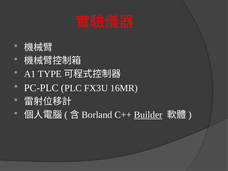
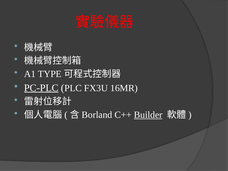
PC-PLC underline: none -> present
